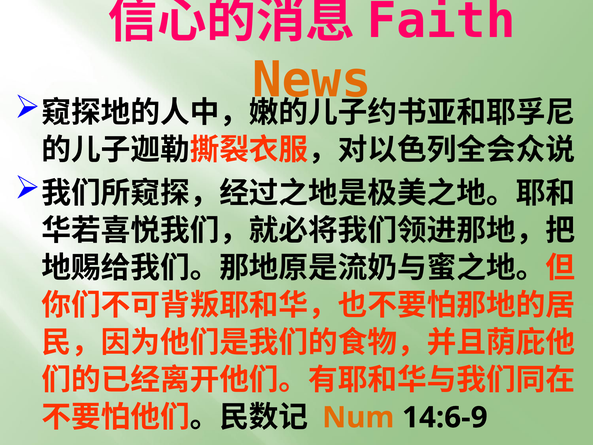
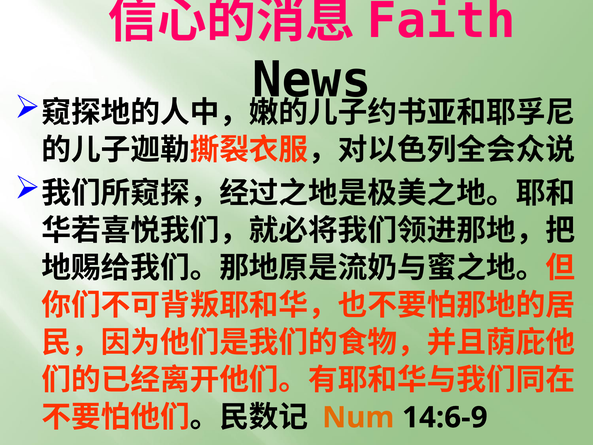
News colour: orange -> black
